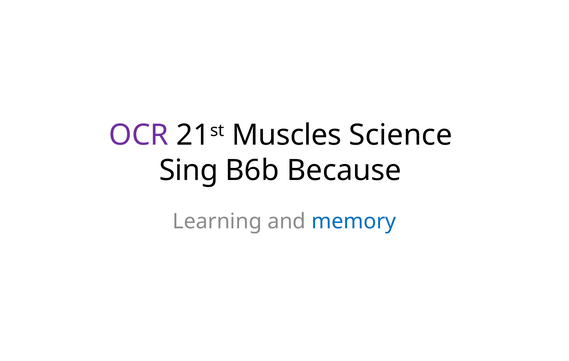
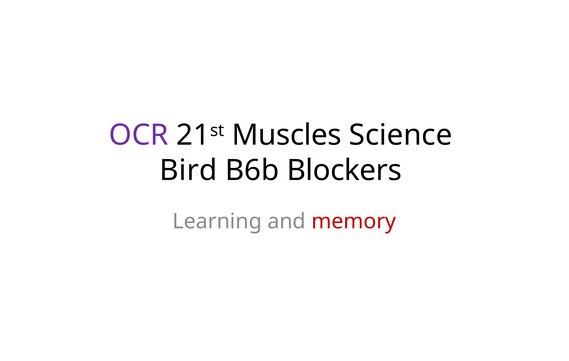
Sing: Sing -> Bird
Because: Because -> Blockers
memory colour: blue -> red
